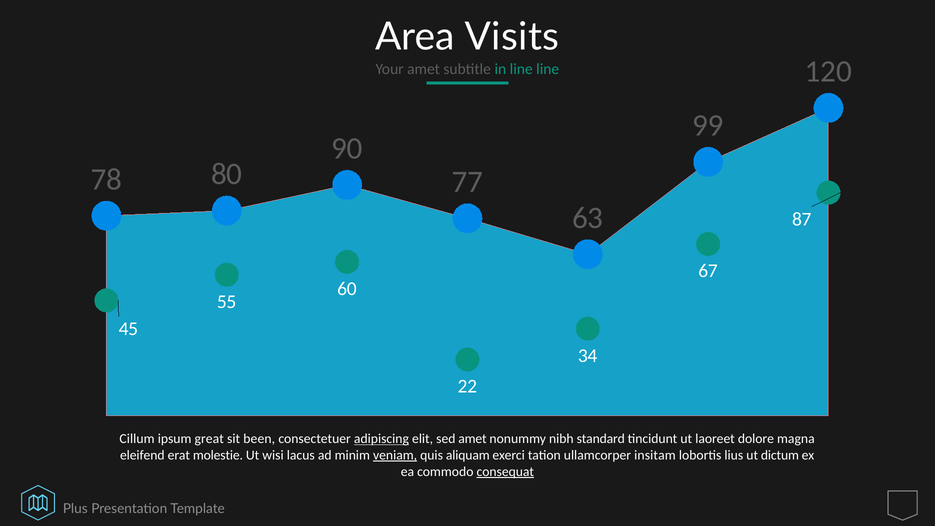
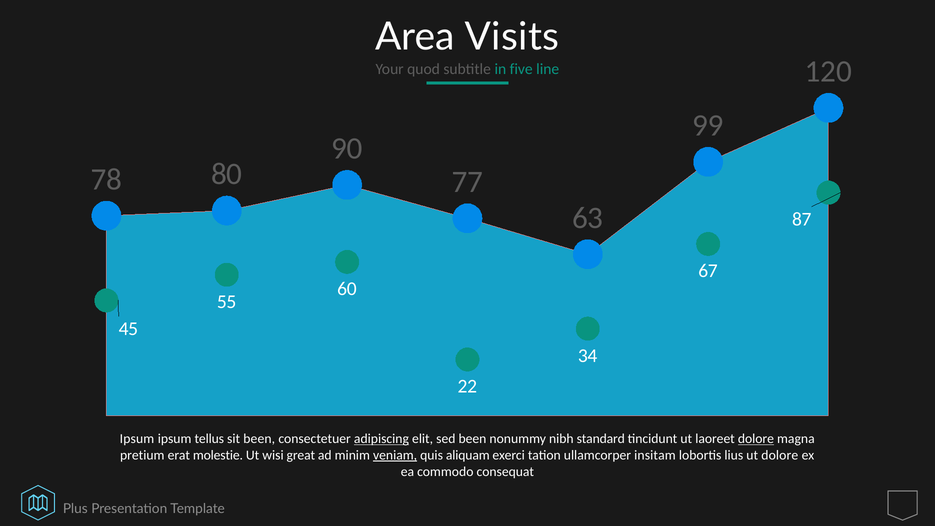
Your amet: amet -> quod
in line: line -> five
Cillum at (137, 439): Cillum -> Ipsum
great: great -> tellus
sed amet: amet -> been
dolore at (756, 439) underline: none -> present
eleifend: eleifend -> pretium
lacus: lacus -> great
ut dictum: dictum -> dolore
consequat underline: present -> none
